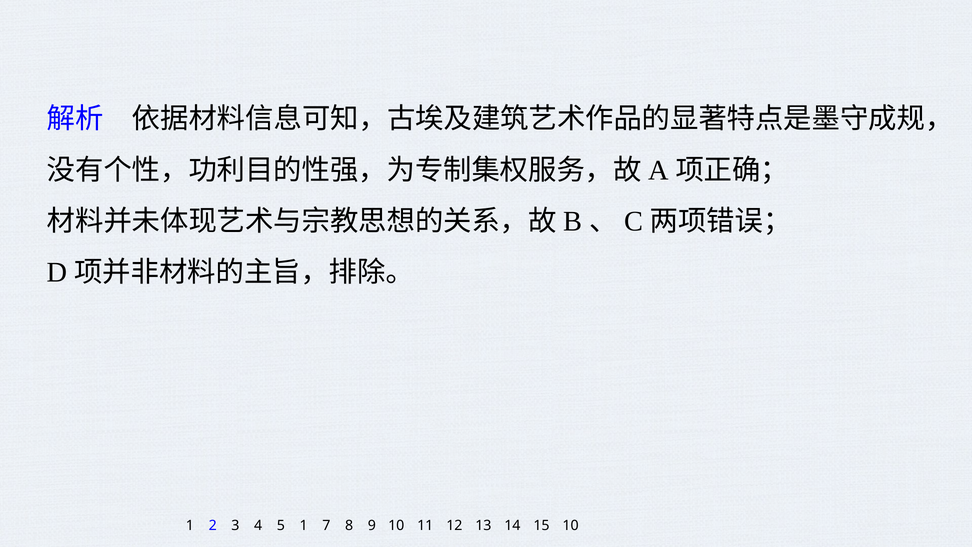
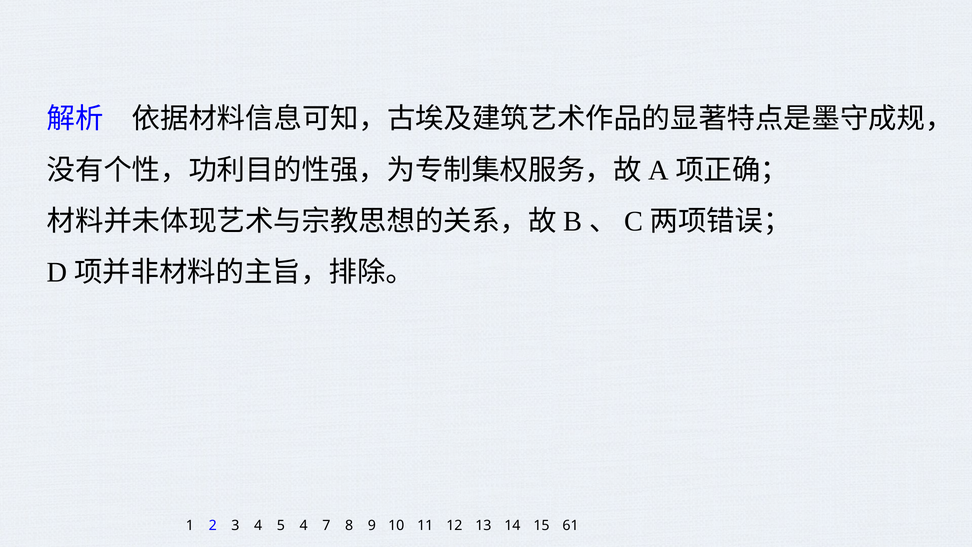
5 1: 1 -> 4
15 10: 10 -> 61
